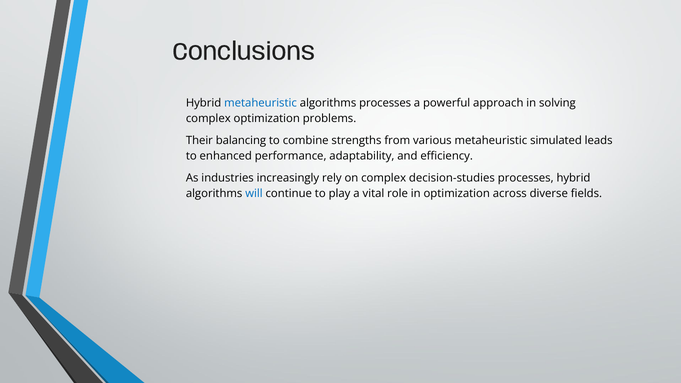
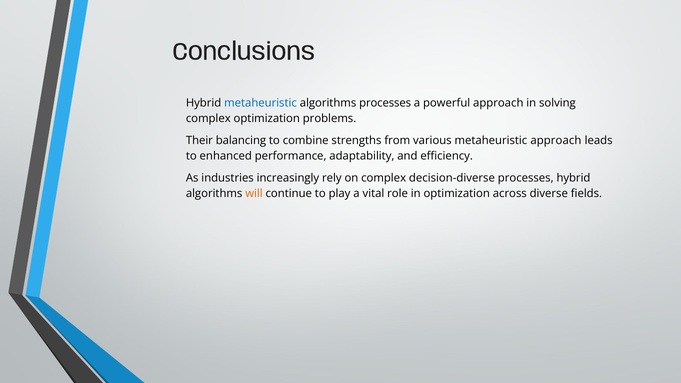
metaheuristic simulated: simulated -> approach
decision-studies: decision-studies -> decision-diverse
will colour: blue -> orange
